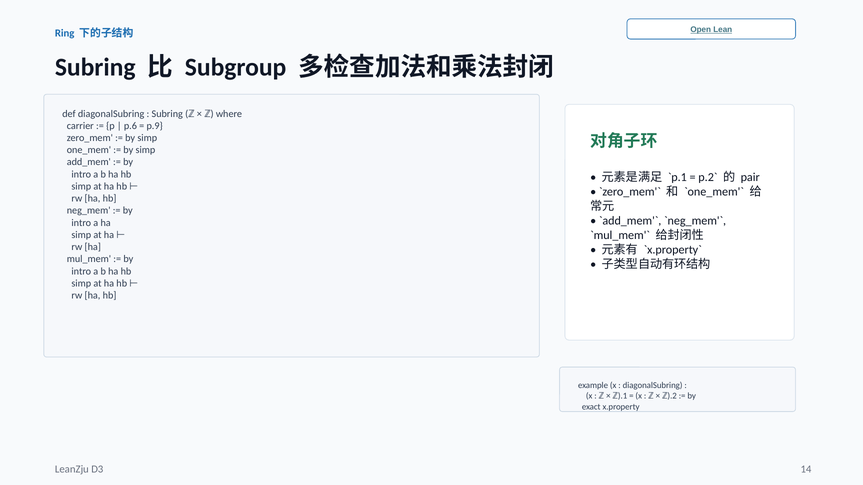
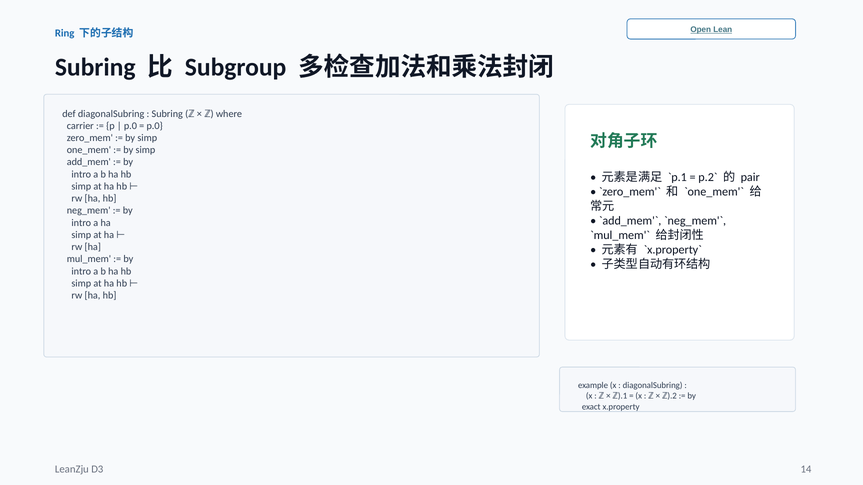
p.6 at (130, 126): p.6 -> p.0
p.9 at (155, 126): p.9 -> p.0
